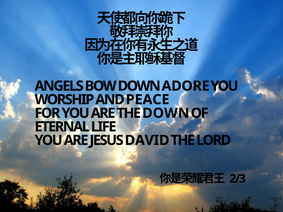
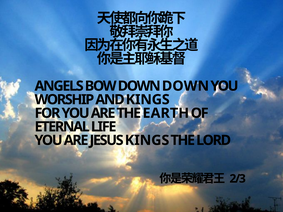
DOWN ADORE: ADORE -> DOWN
AND PEACE: PEACE -> KINGS
THE DOWN: DOWN -> EARTH
JESUS DAVID: DAVID -> KINGS
